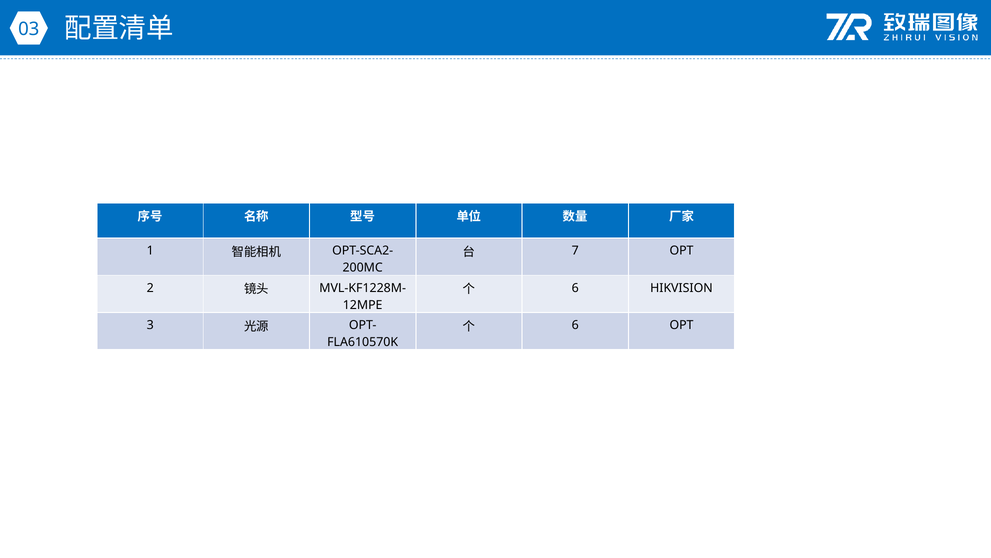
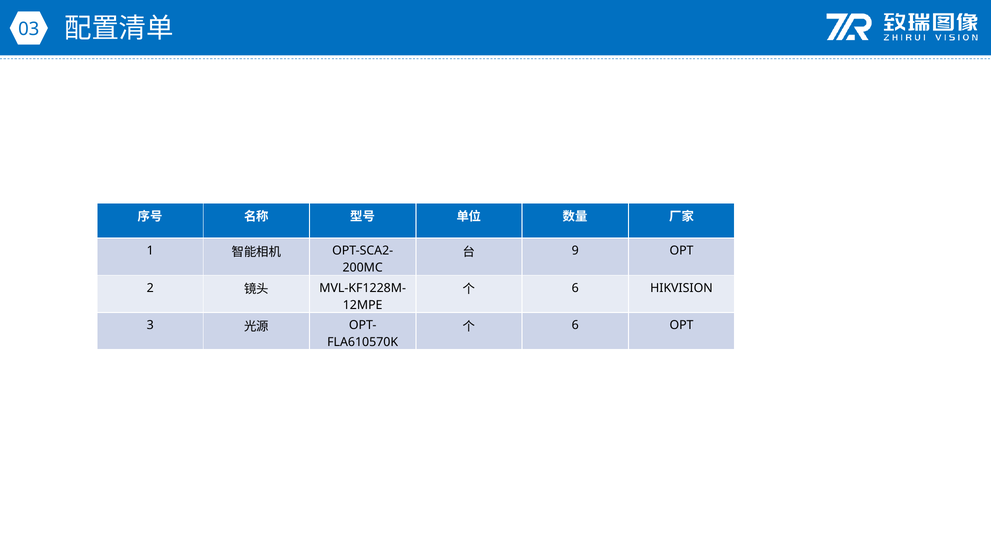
7: 7 -> 9
